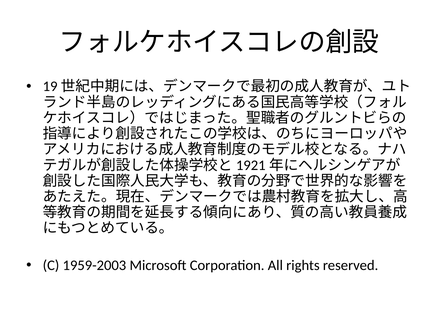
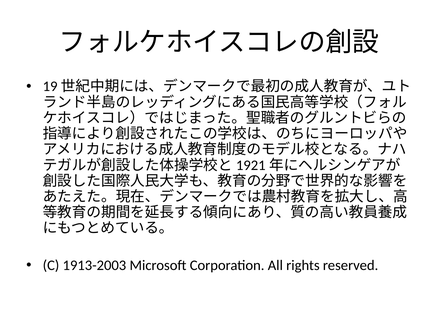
1959-2003: 1959-2003 -> 1913-2003
